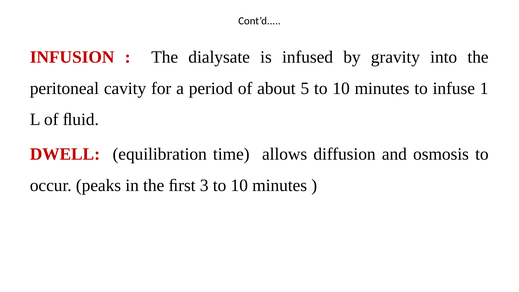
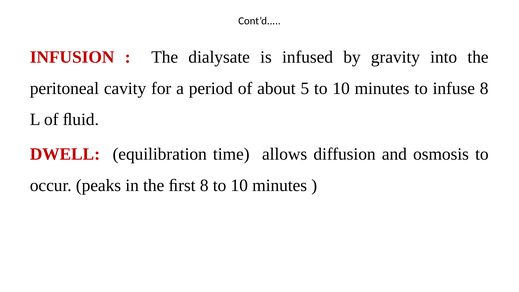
infuse 1: 1 -> 8
ﬁrst 3: 3 -> 8
